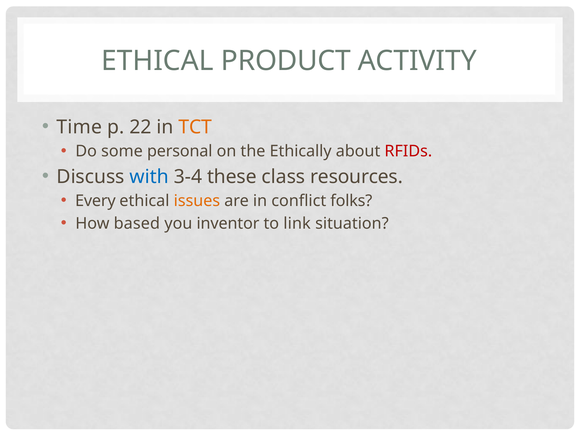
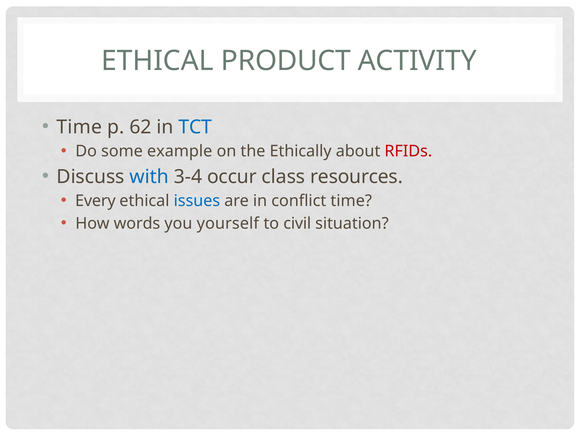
22: 22 -> 62
TCT colour: orange -> blue
personal: personal -> example
these: these -> occur
issues colour: orange -> blue
conflict folks: folks -> time
based: based -> words
inventor: inventor -> yourself
link: link -> civil
